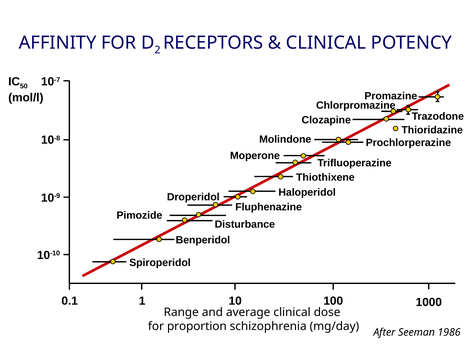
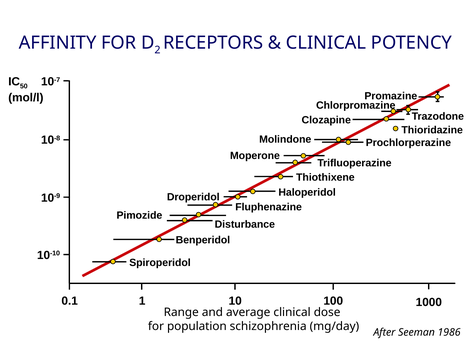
proportion: proportion -> population
